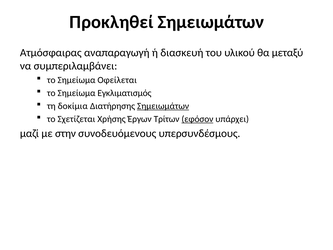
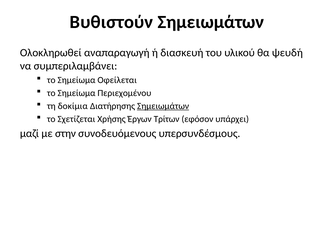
Προκληθεί: Προκληθεί -> Βυθιστούν
Ατμόσφαιρας: Ατμόσφαιρας -> Ολοκληρωθεί
μεταξύ: μεταξύ -> ψευδή
Εγκλιματισμός: Εγκλιματισμός -> Περιεχομένου
εφόσον underline: present -> none
